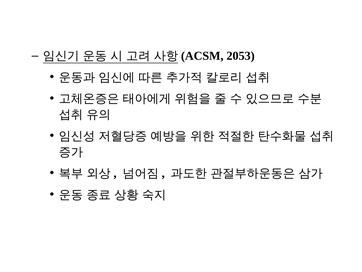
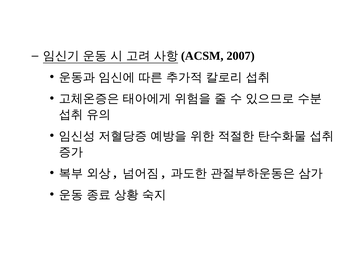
2053: 2053 -> 2007
